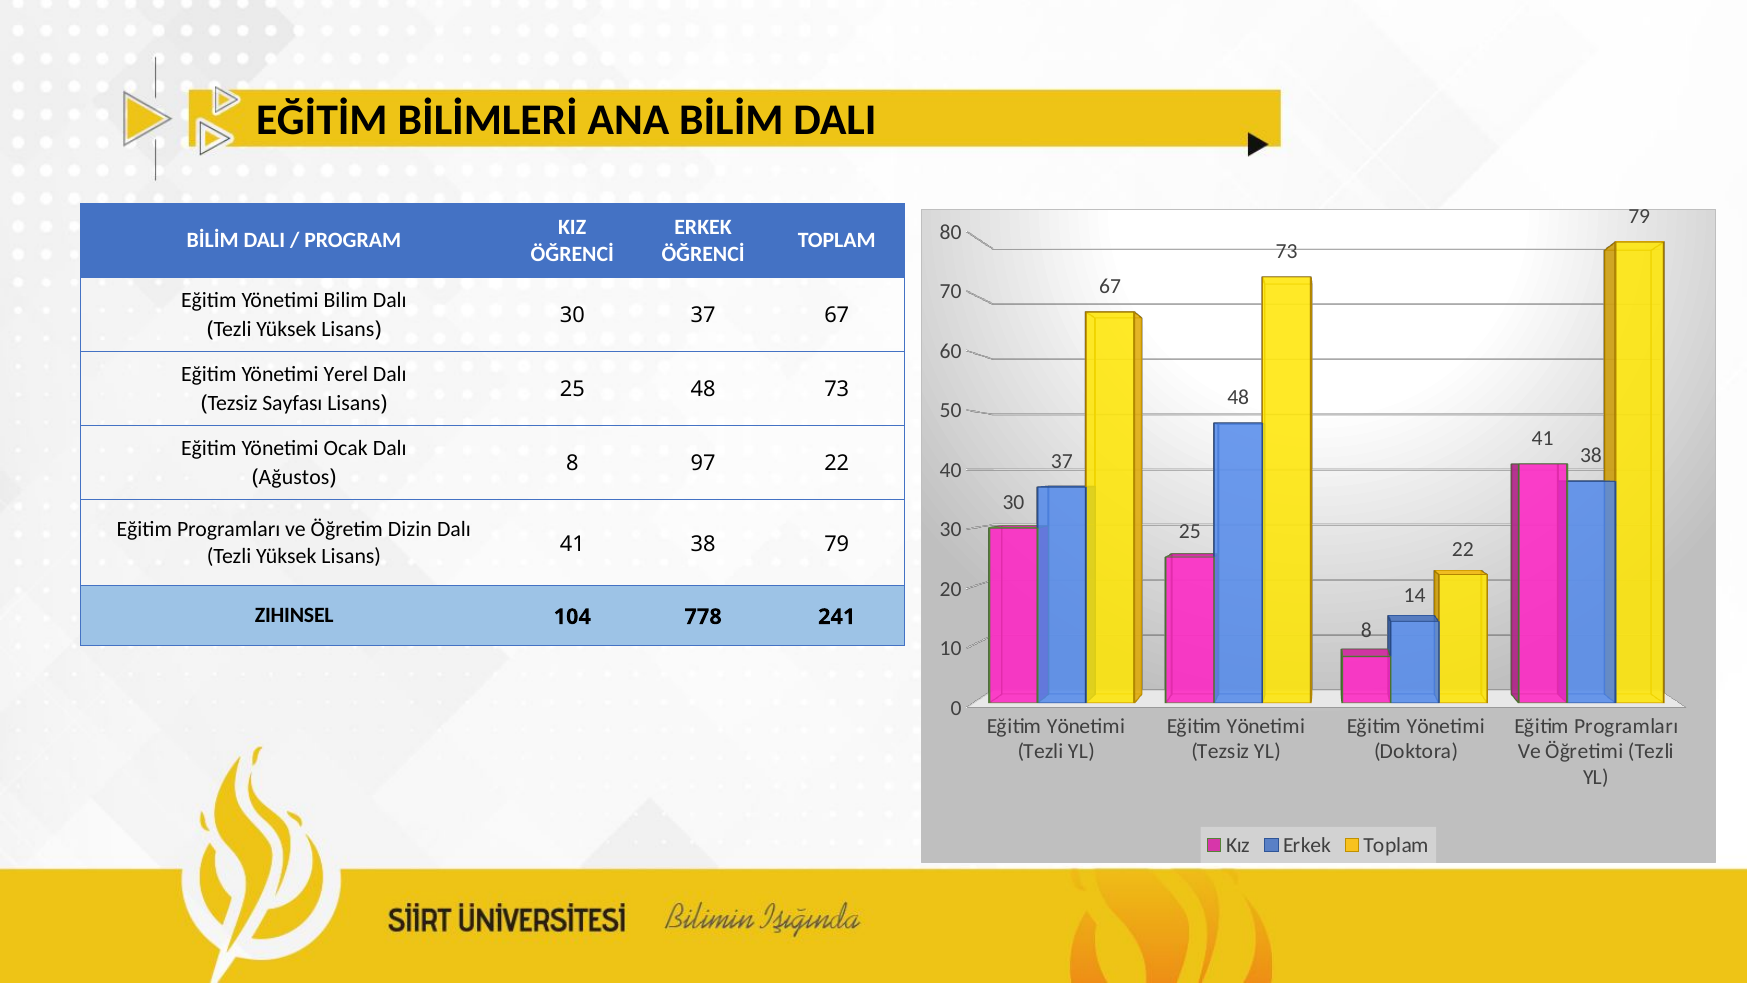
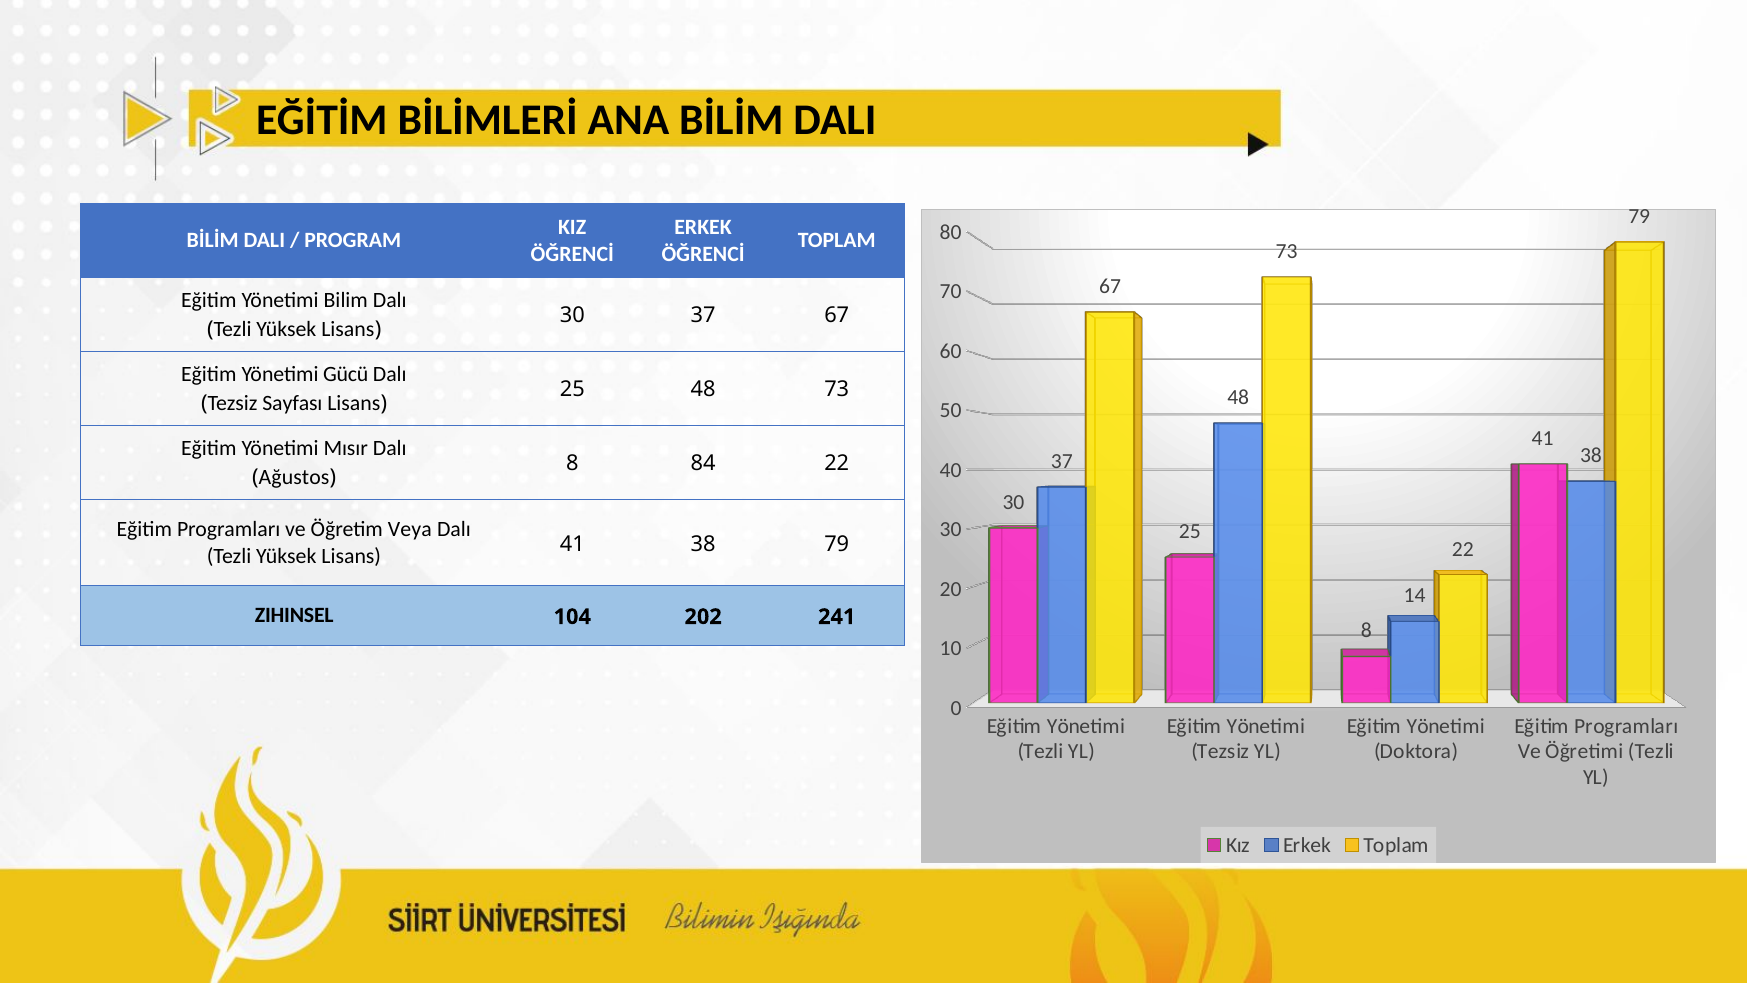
Yerel: Yerel -> Gücü
Ocak: Ocak -> Mısır
97: 97 -> 84
Dizin: Dizin -> Veya
778: 778 -> 202
